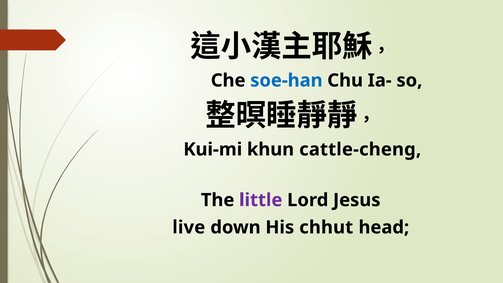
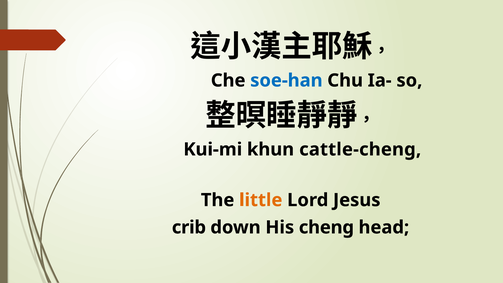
little colour: purple -> orange
live: live -> crib
chhut: chhut -> cheng
